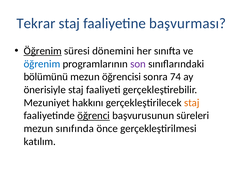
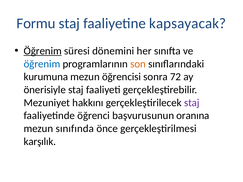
Tekrar: Tekrar -> Formu
başvurması: başvurması -> kapsayacak
son colour: purple -> orange
bölümünü: bölümünü -> kurumuna
74: 74 -> 72
staj at (192, 103) colour: orange -> purple
öğrenci underline: present -> none
süreleri: süreleri -> oranına
katılım: katılım -> karşılık
